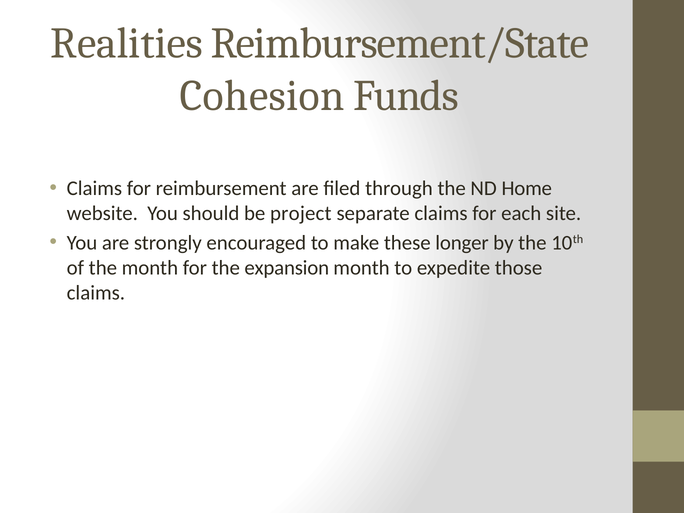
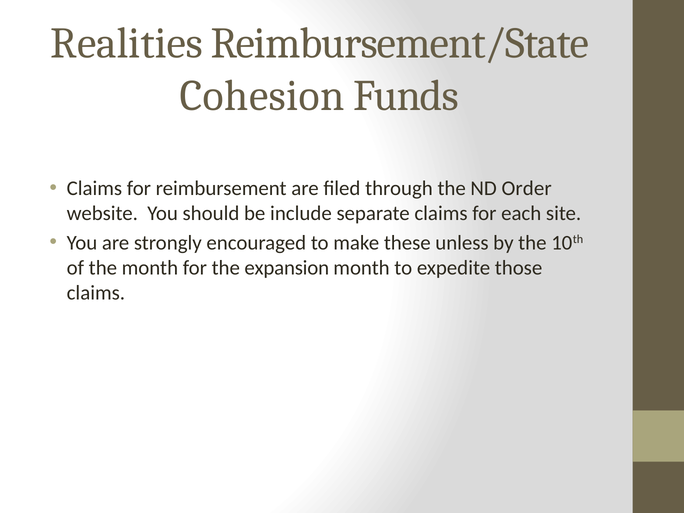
Home: Home -> Order
project: project -> include
longer: longer -> unless
